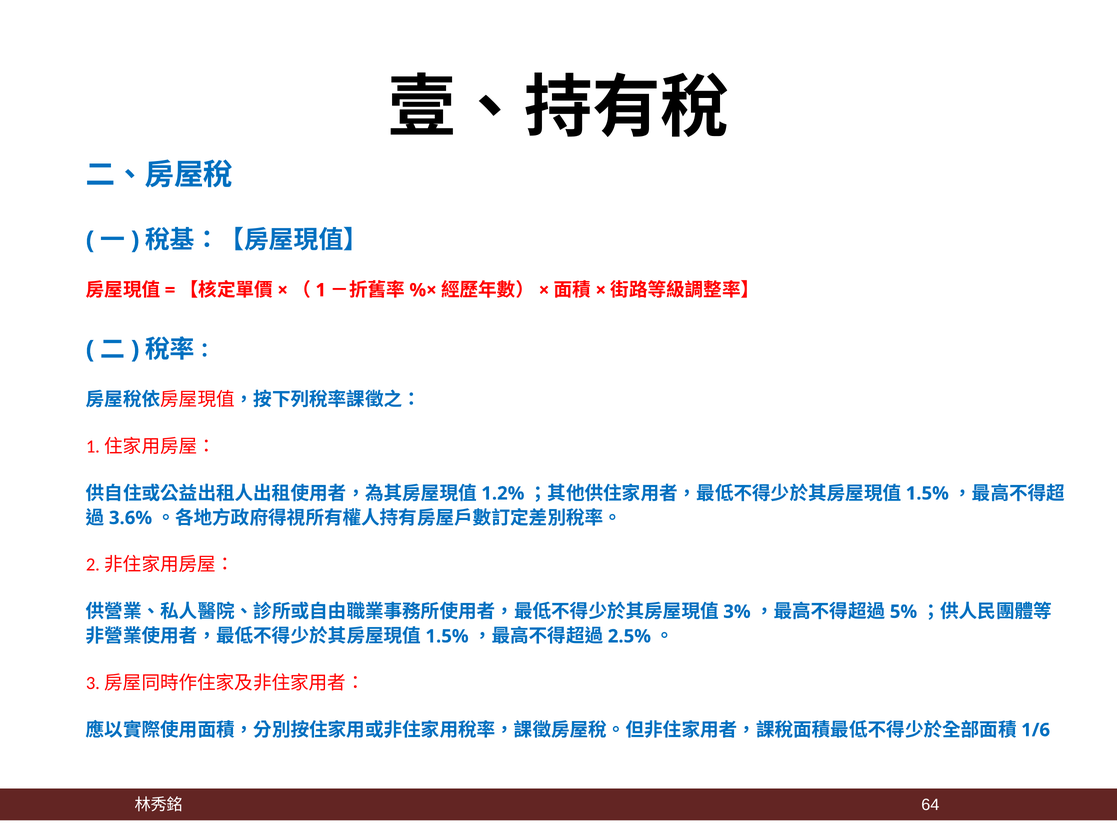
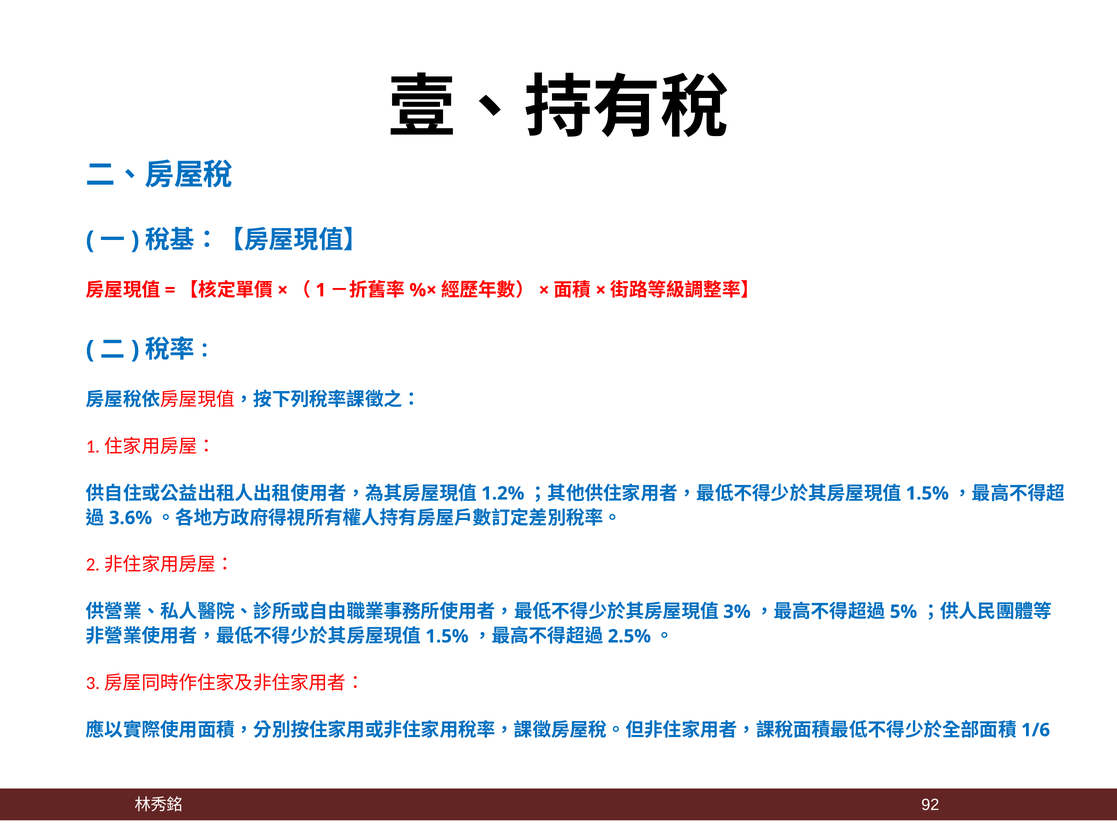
64: 64 -> 92
